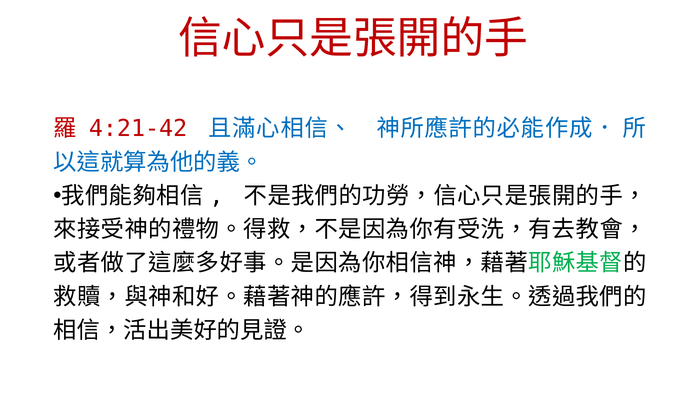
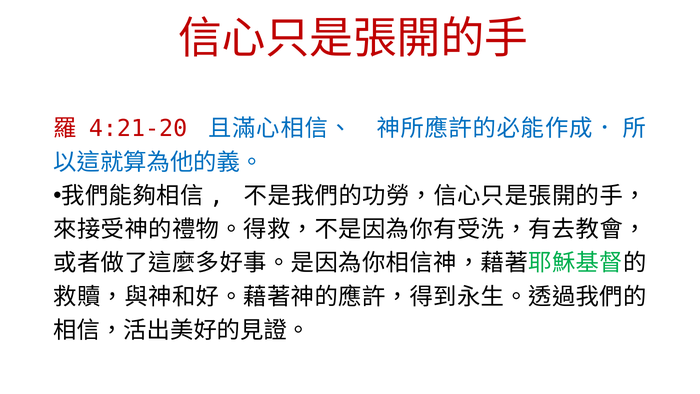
4:21-42: 4:21-42 -> 4:21-20
